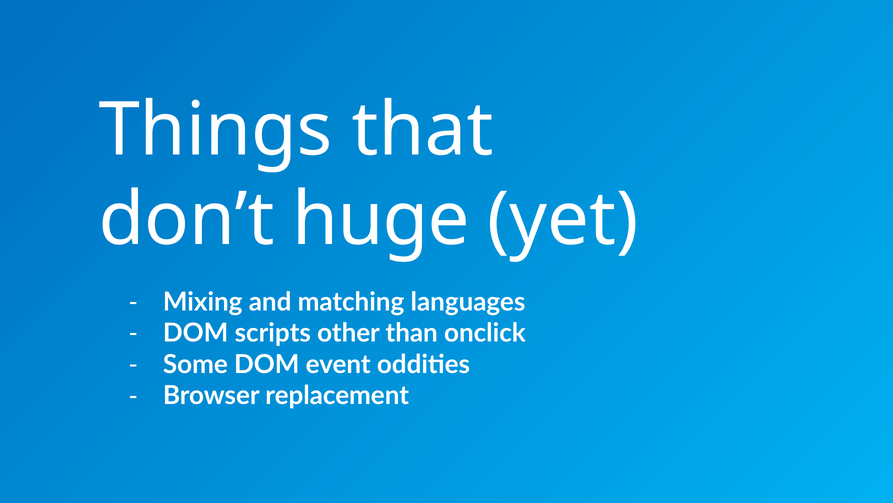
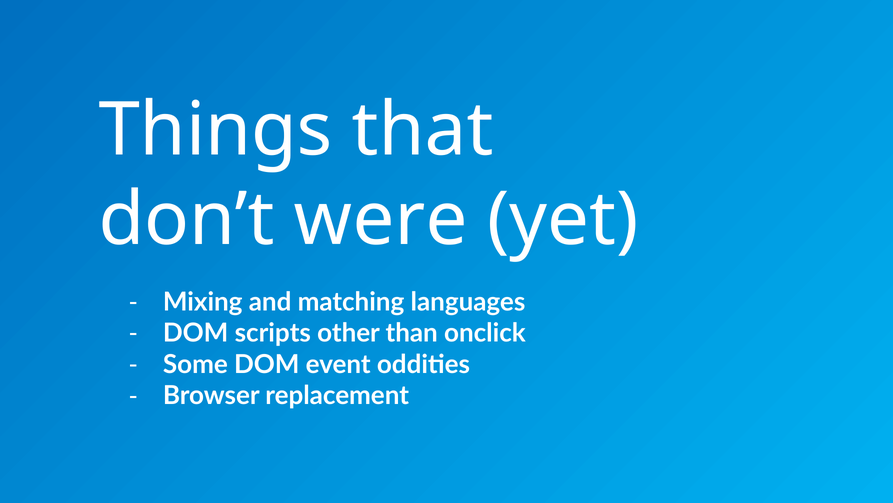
huge: huge -> were
